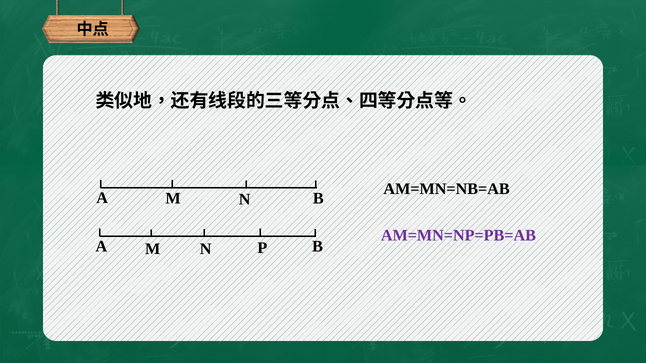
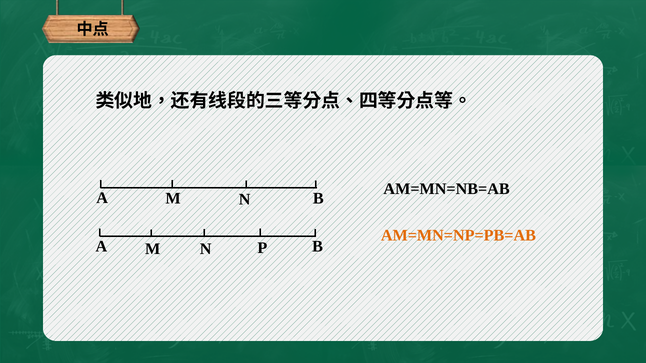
AM=MN=NP=PB=AB colour: purple -> orange
